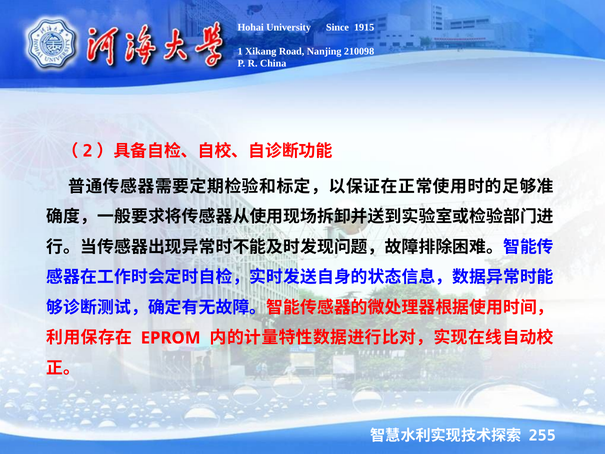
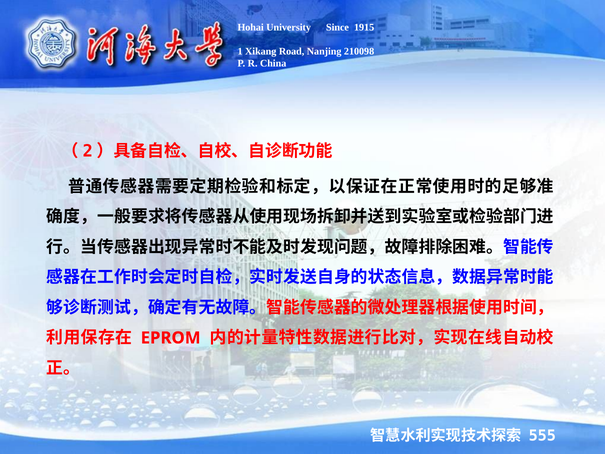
255: 255 -> 555
